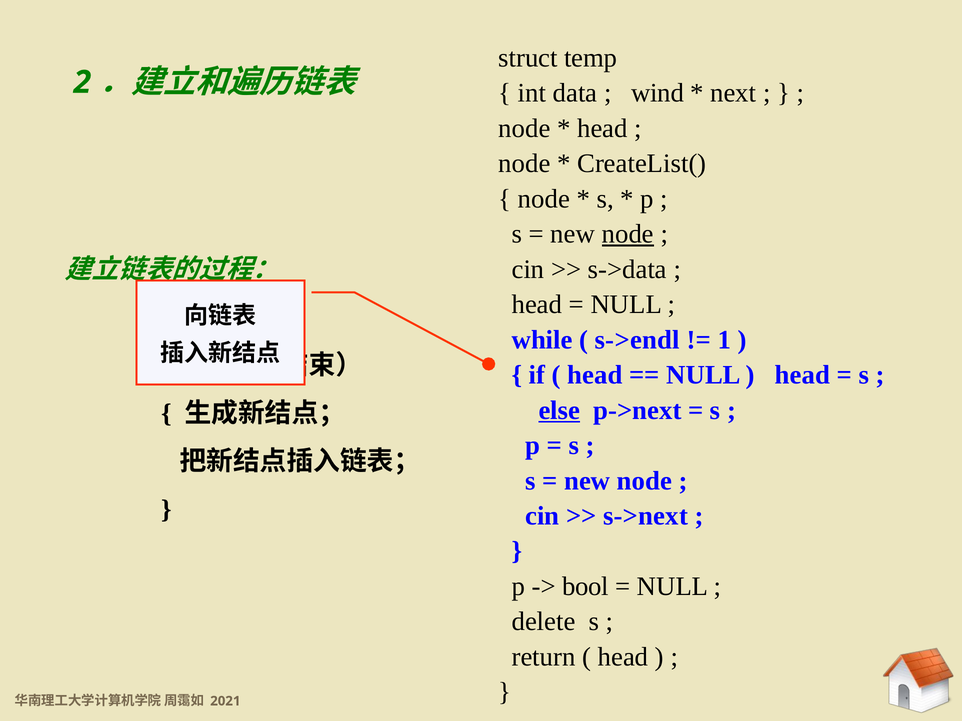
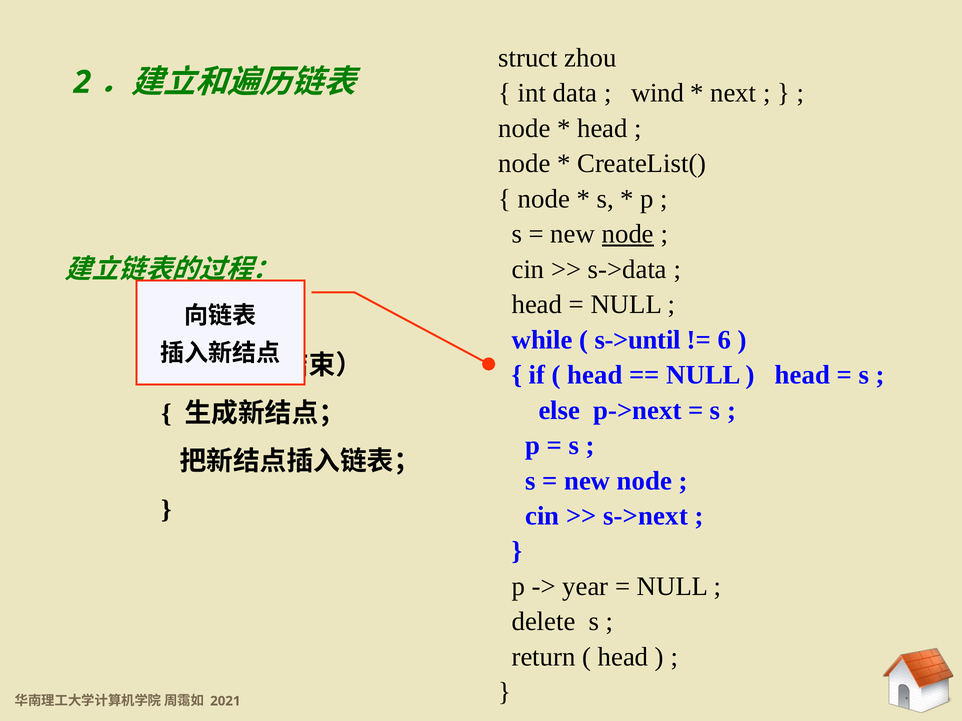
temp: temp -> zhou
s->endl: s->endl -> s->until
1: 1 -> 6
else underline: present -> none
bool: bool -> year
